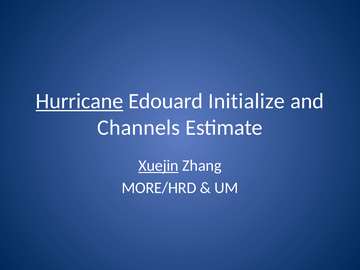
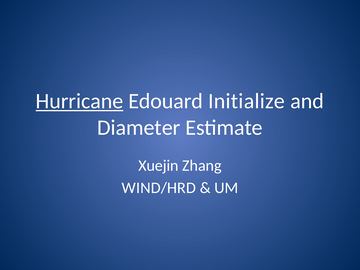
Channels: Channels -> Diameter
Xuejin underline: present -> none
MORE/HRD: MORE/HRD -> WIND/HRD
